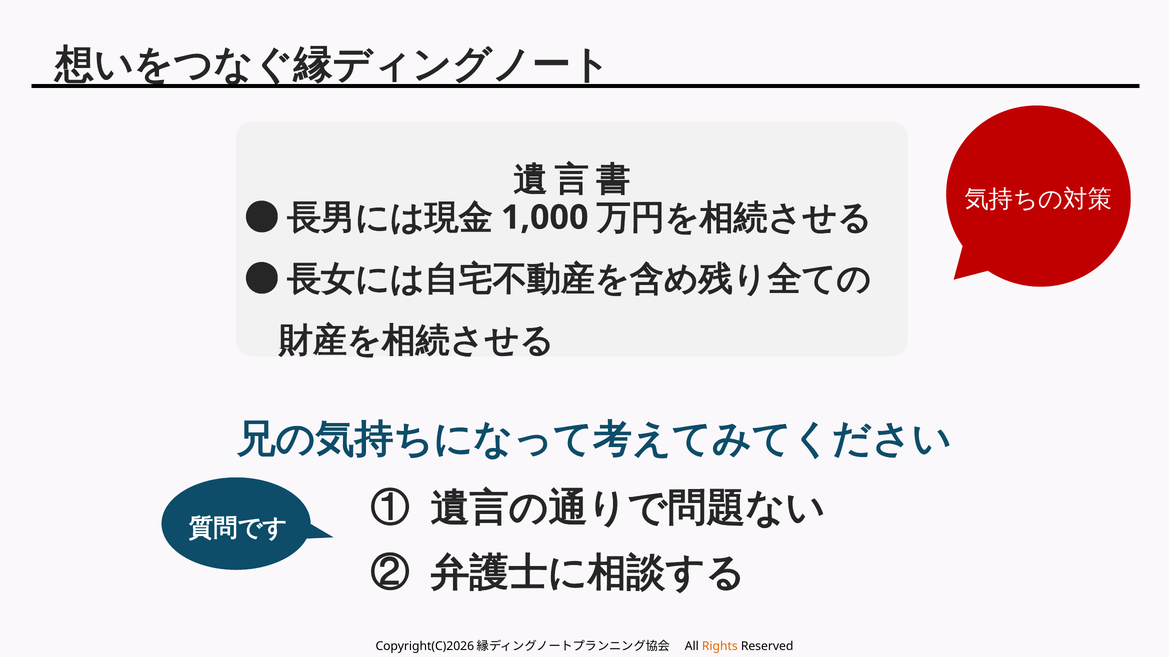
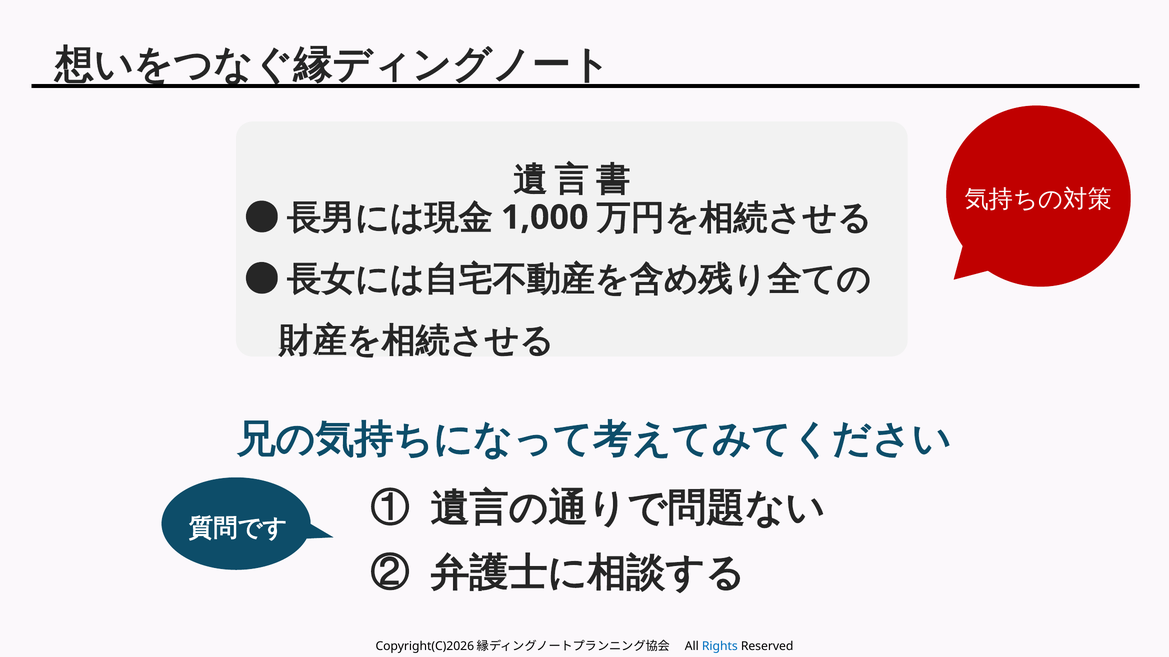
Rights colour: orange -> blue
